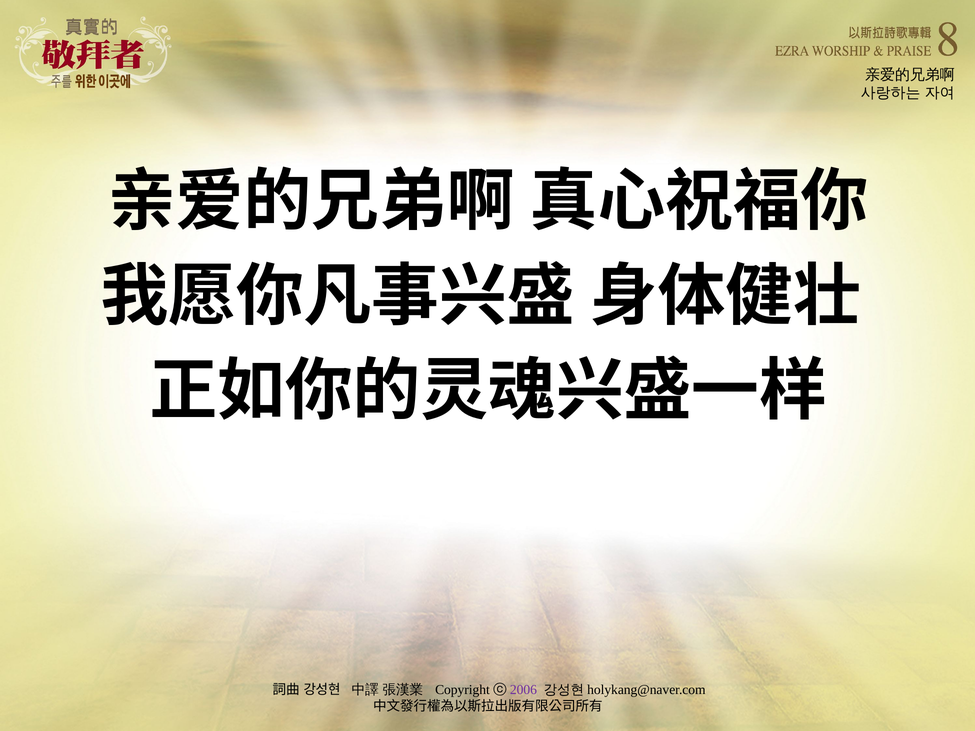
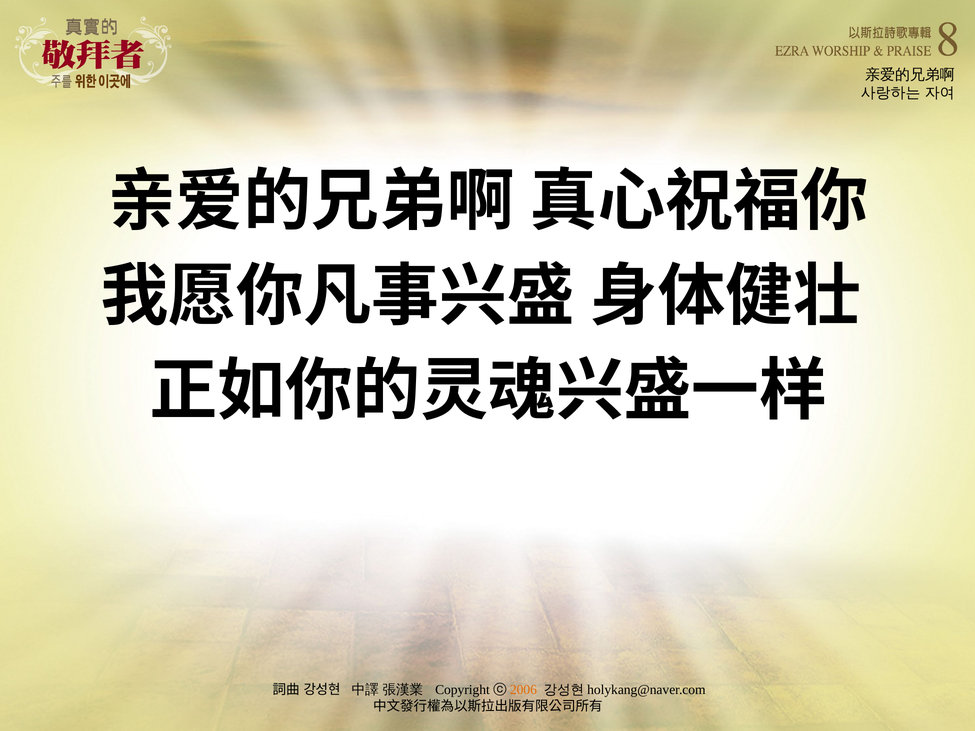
2006 colour: purple -> orange
